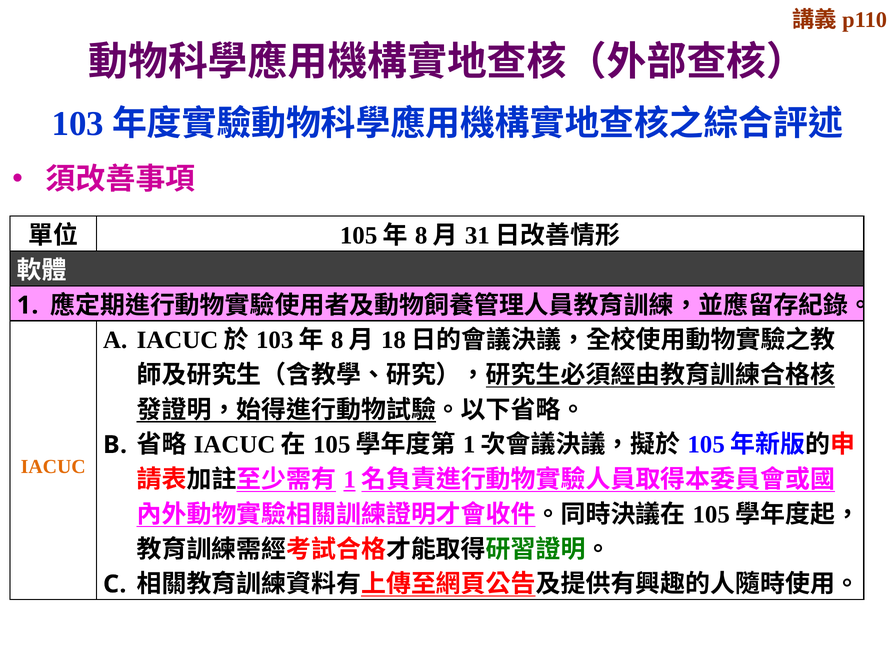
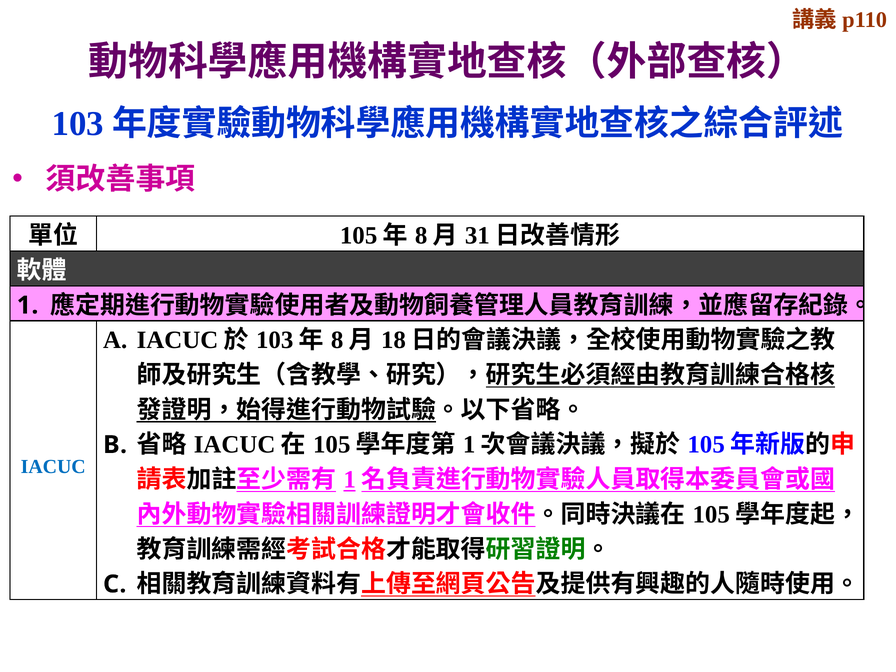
IACUC colour: orange -> blue
